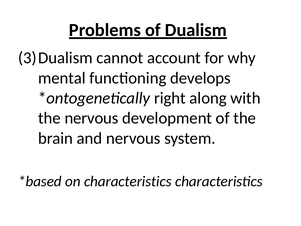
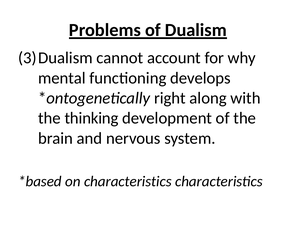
the nervous: nervous -> thinking
